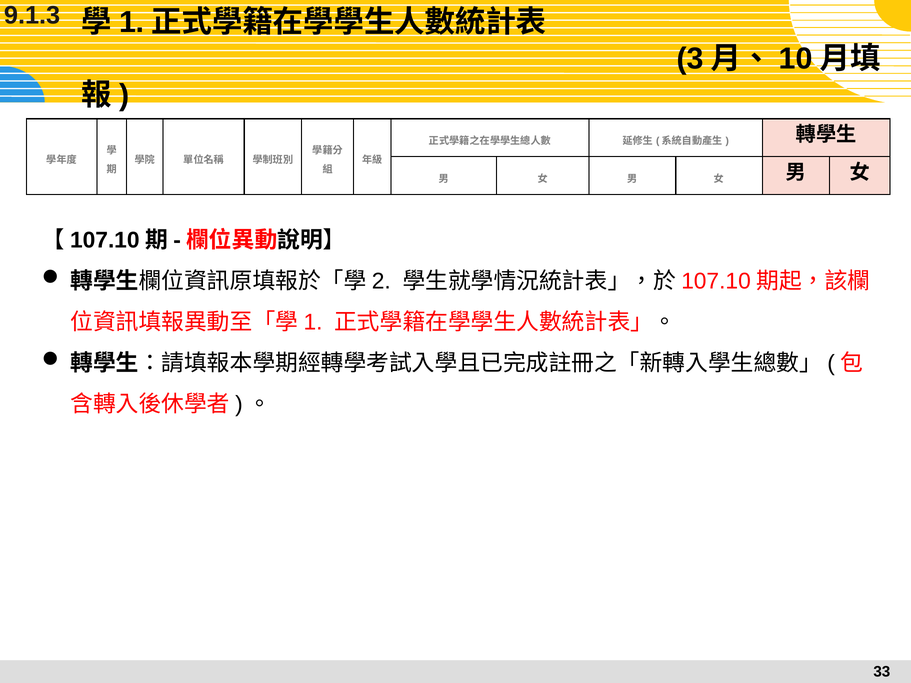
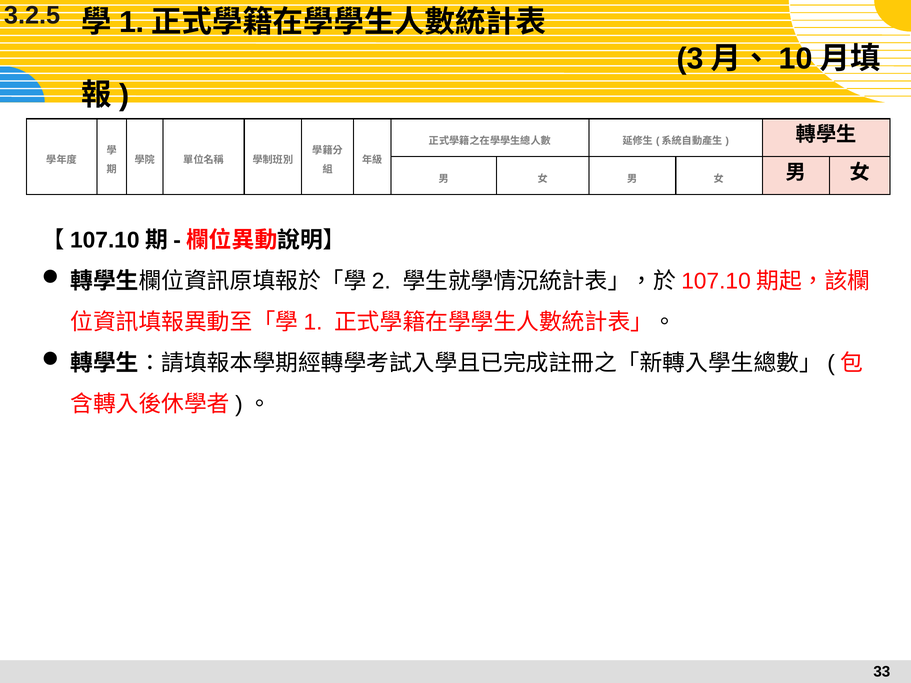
9.1.3: 9.1.3 -> 3.2.5
